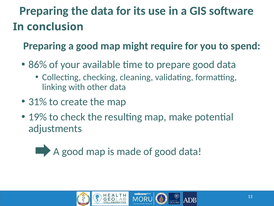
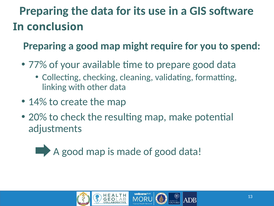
86%: 86% -> 77%
31%: 31% -> 14%
19%: 19% -> 20%
